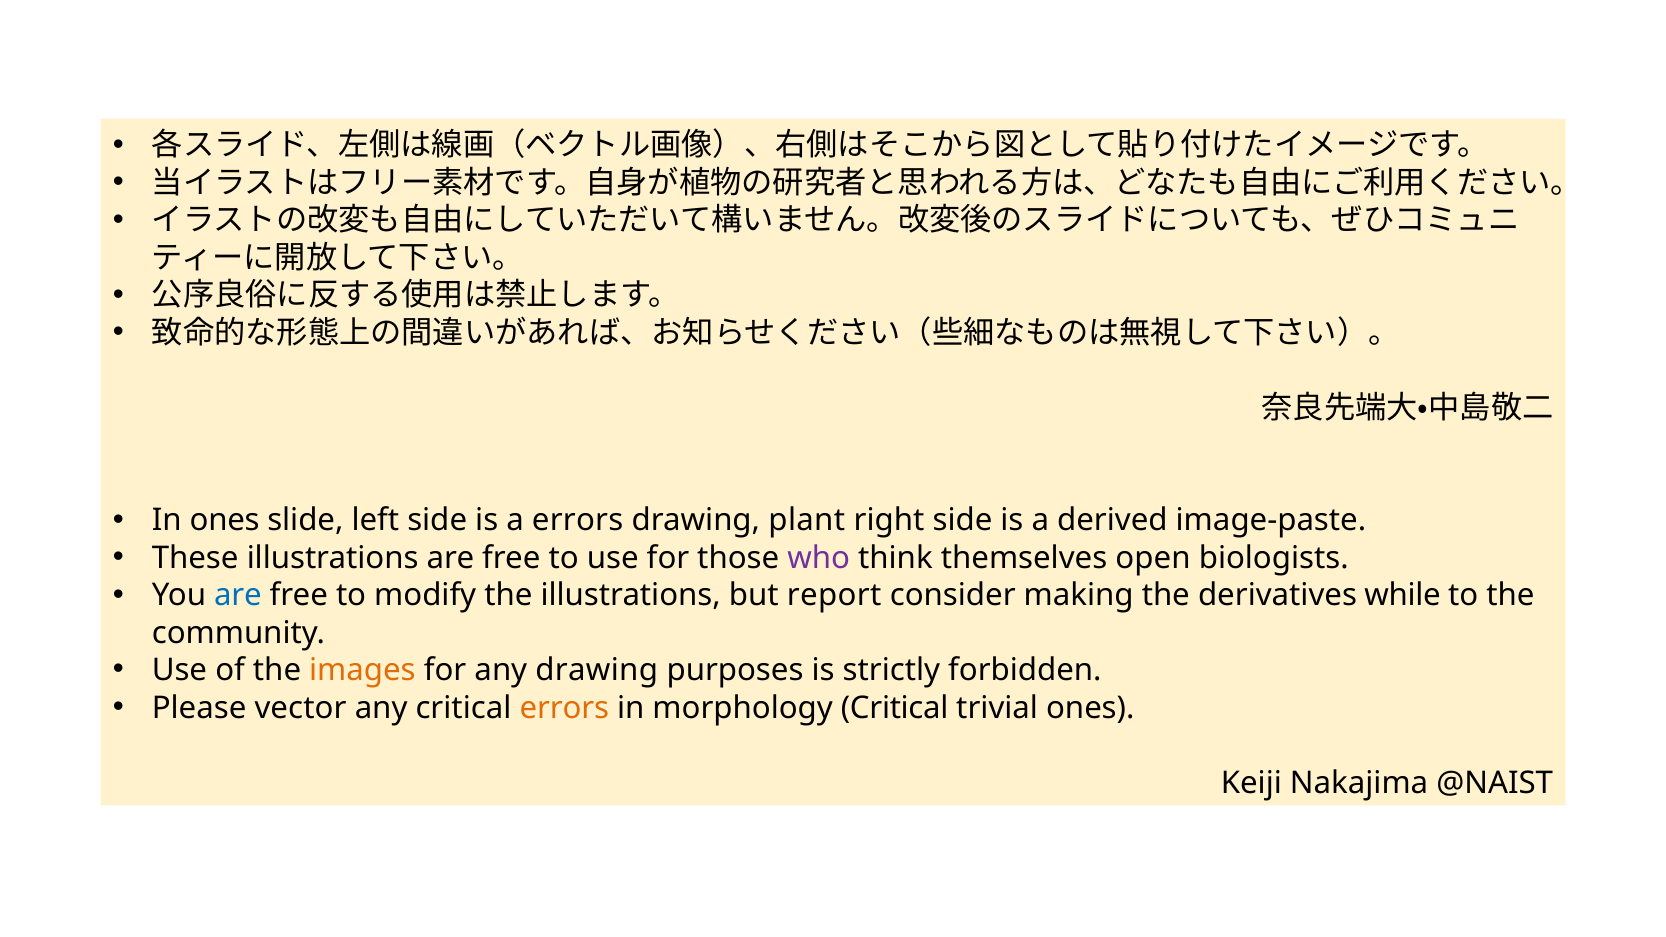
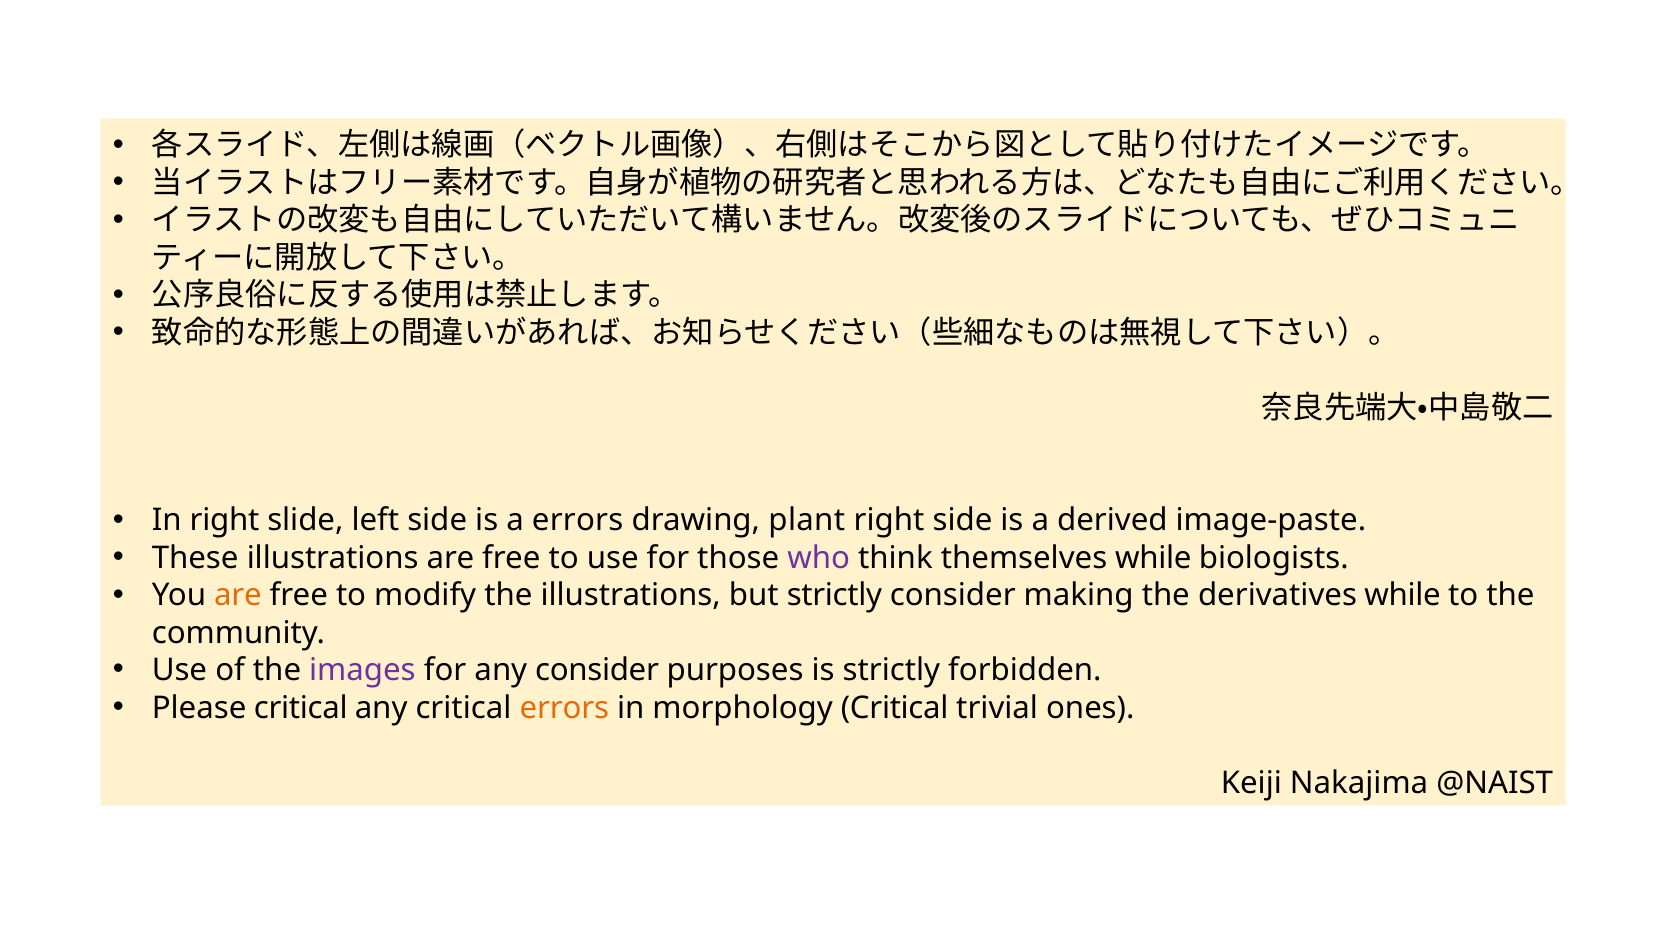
In ones: ones -> right
themselves open: open -> while
are at (238, 595) colour: blue -> orange
but report: report -> strictly
images colour: orange -> purple
any drawing: drawing -> consider
Please vector: vector -> critical
